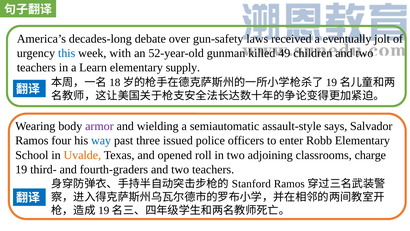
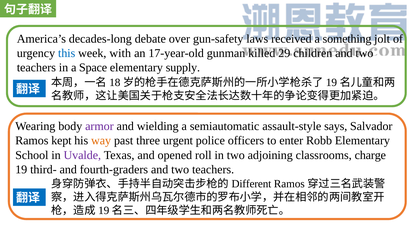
eventually: eventually -> something
52-year-old: 52-year-old -> 17-year-old
49: 49 -> 29
Learn: Learn -> Space
four: four -> kept
way colour: blue -> orange
issued: issued -> urgent
Uvalde colour: orange -> purple
Stanford: Stanford -> Different
